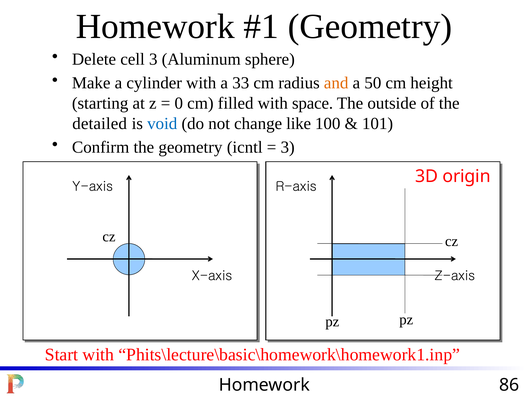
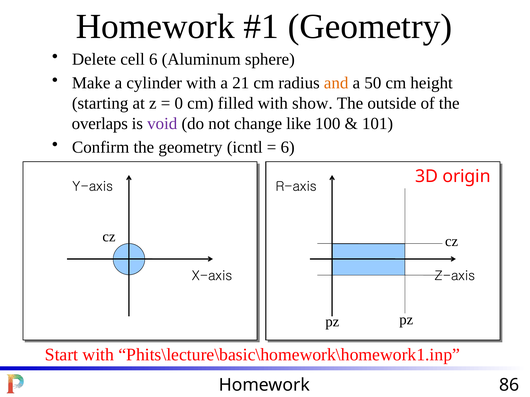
cell 3: 3 -> 6
33: 33 -> 21
space: space -> show
detailed: detailed -> overlaps
void colour: blue -> purple
3 at (288, 147): 3 -> 6
